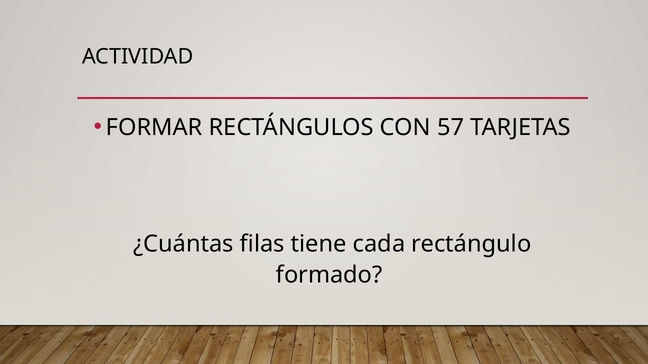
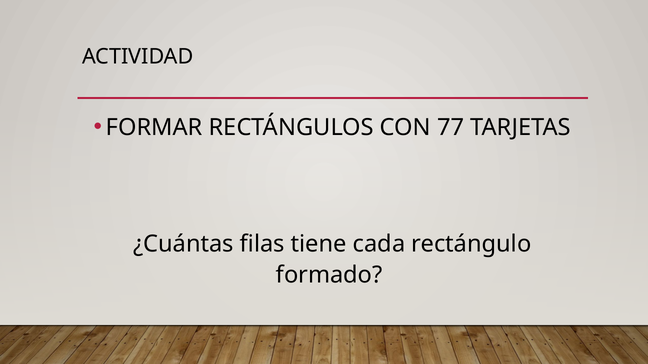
57: 57 -> 77
